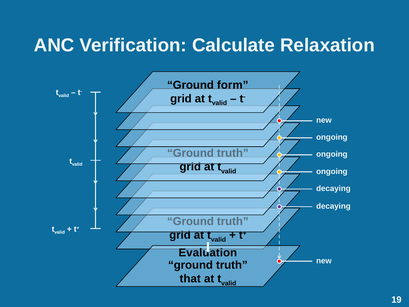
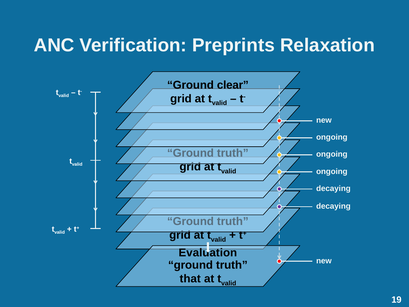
Calculate: Calculate -> Preprints
form: form -> clear
